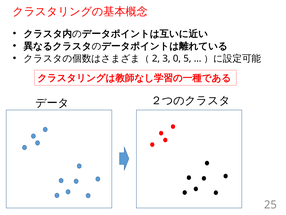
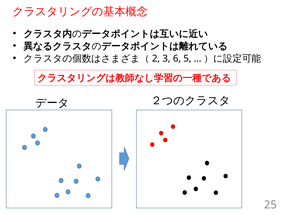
0: 0 -> 6
